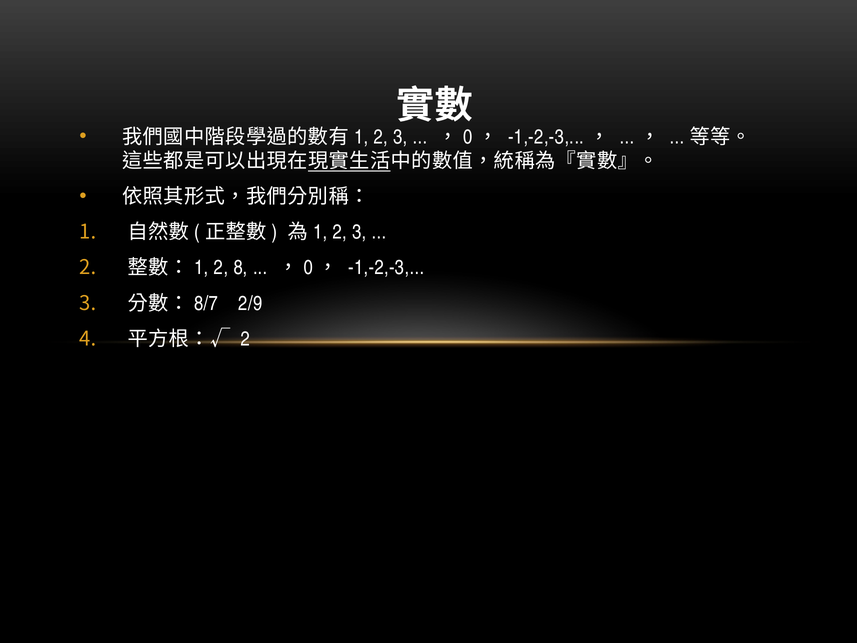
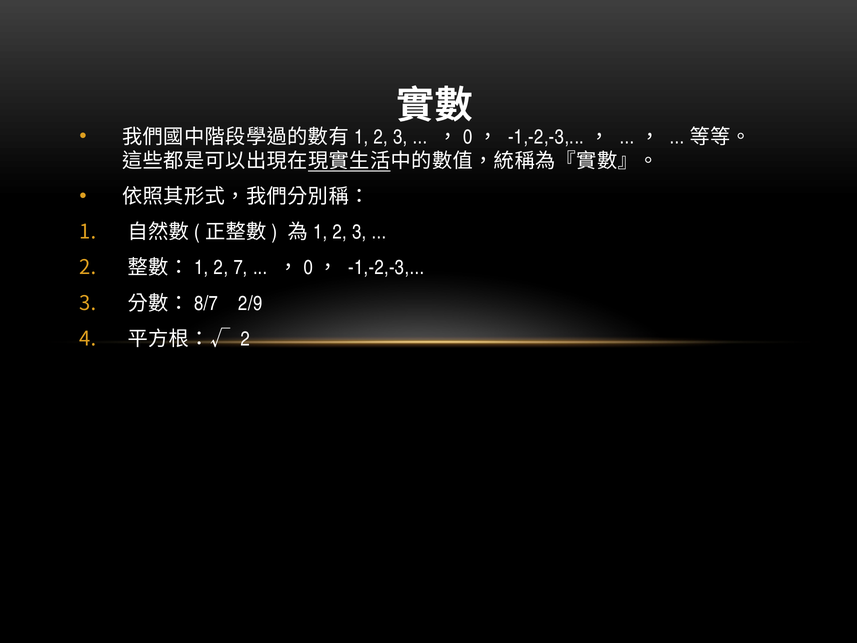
8: 8 -> 7
